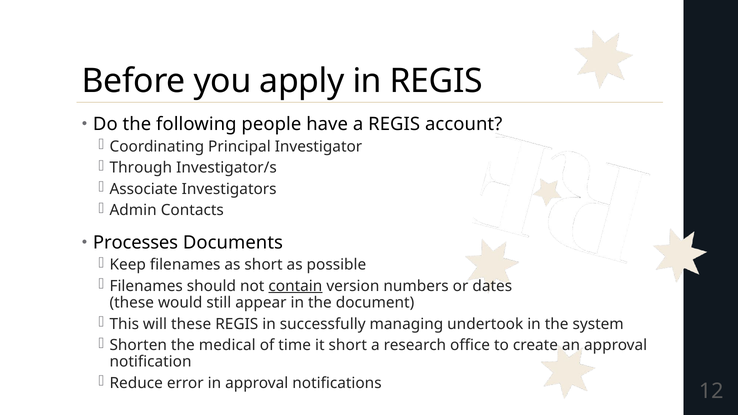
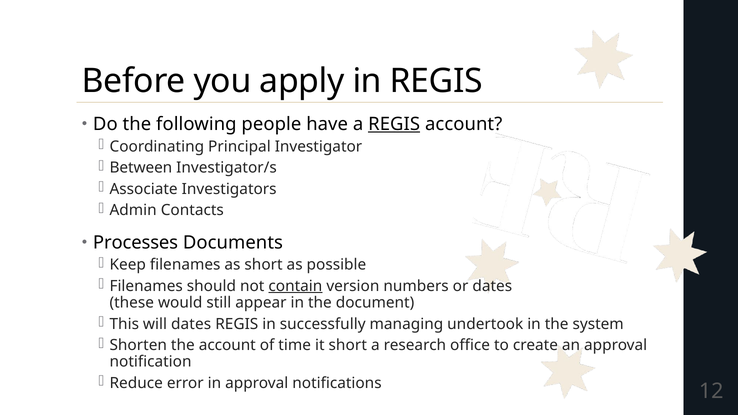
REGIS at (394, 124) underline: none -> present
Through: Through -> Between
will these: these -> dates
the medical: medical -> account
